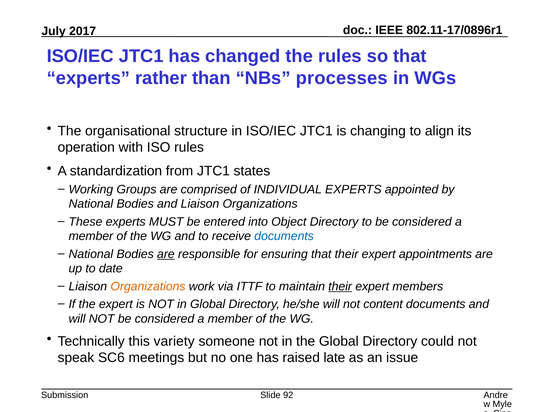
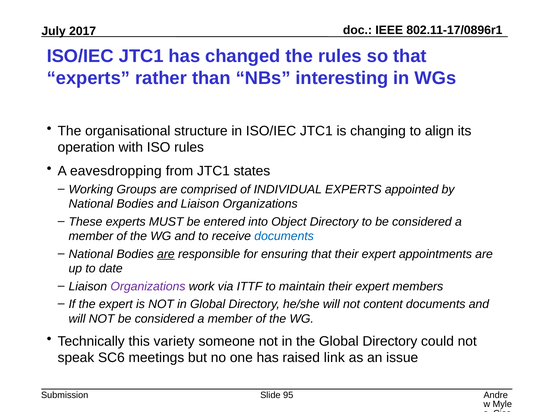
processes: processes -> interesting
standardization: standardization -> eavesdropping
Organizations at (148, 286) colour: orange -> purple
their at (340, 286) underline: present -> none
late: late -> link
92: 92 -> 95
